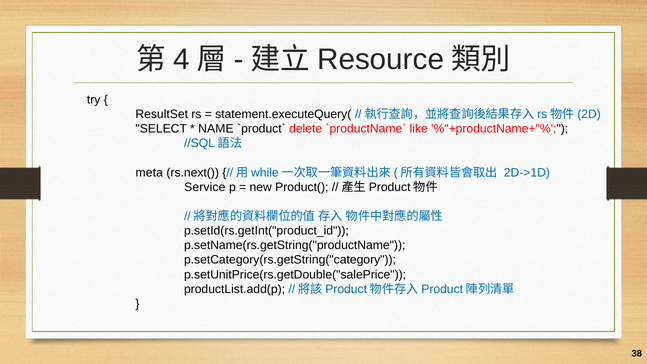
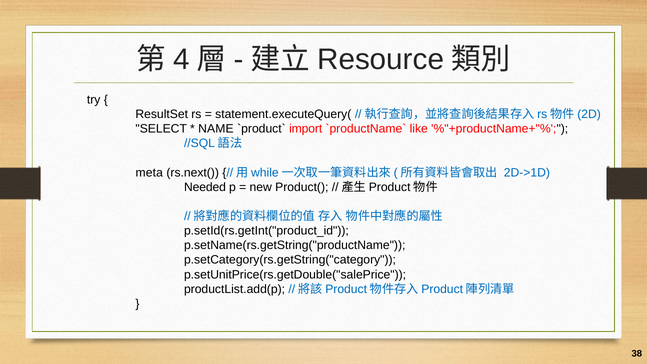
delete: delete -> import
Service: Service -> Needed
